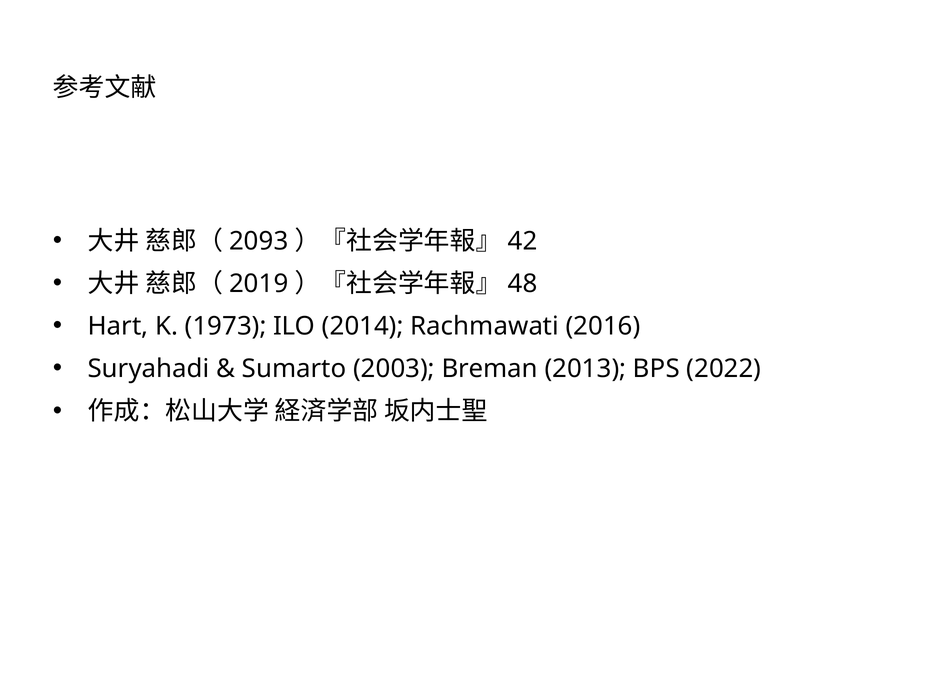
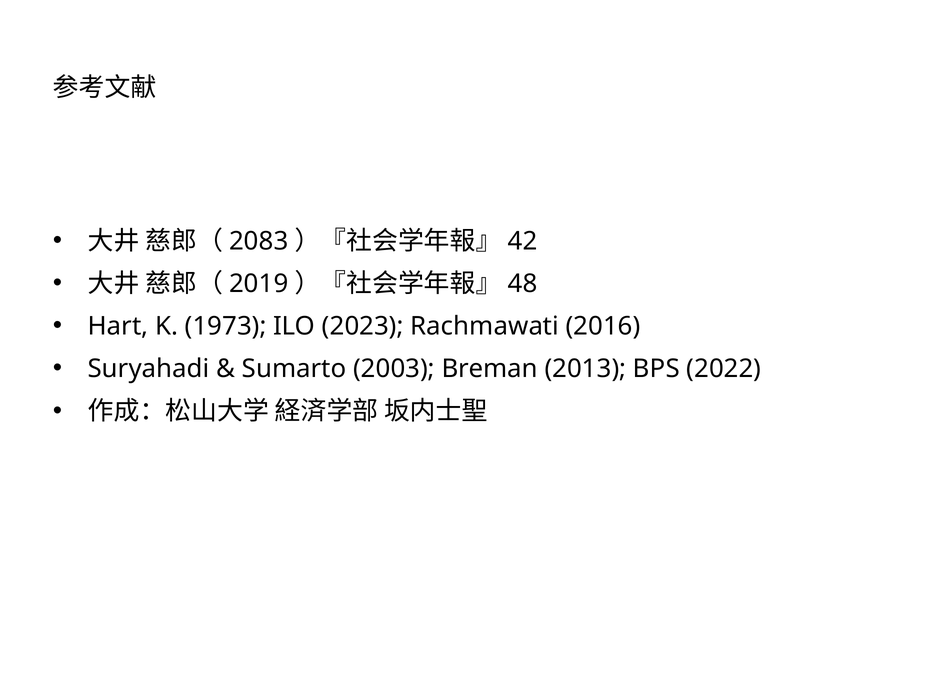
2093: 2093 -> 2083
2014: 2014 -> 2023
